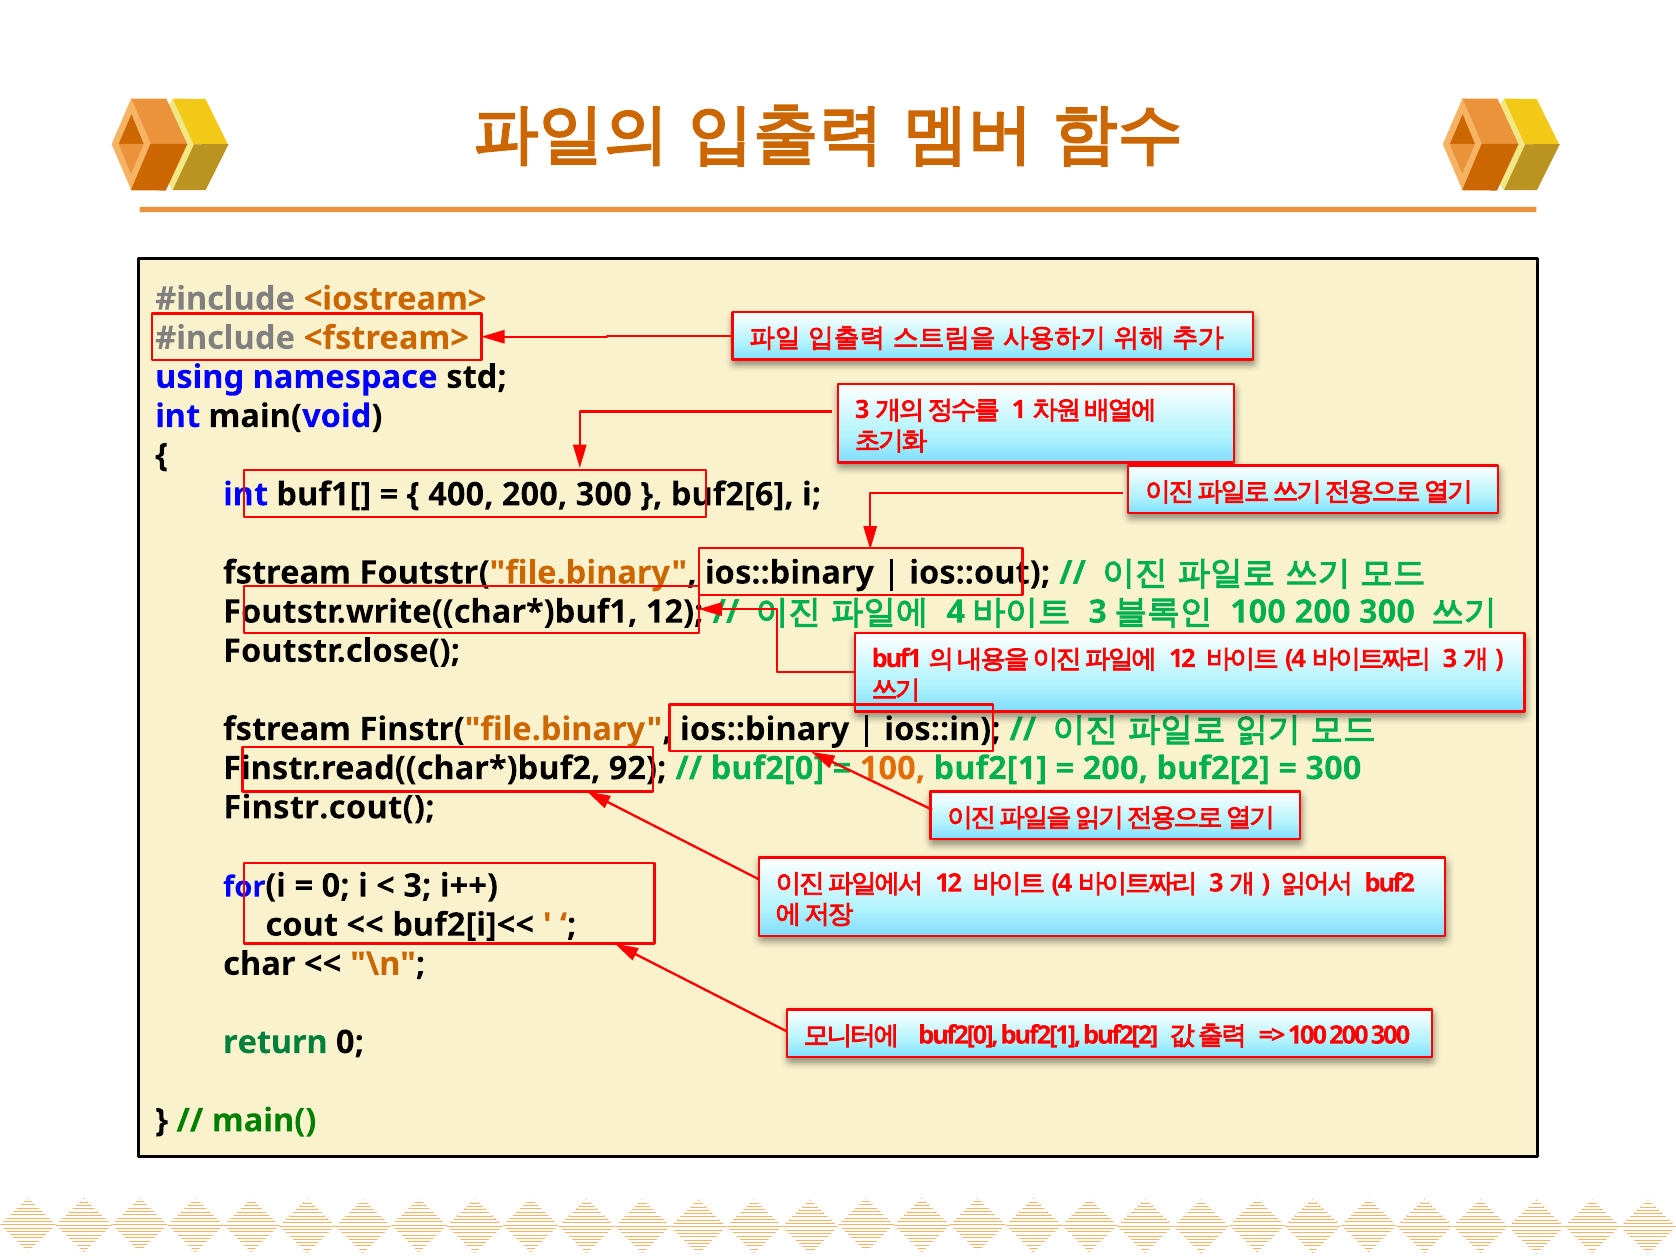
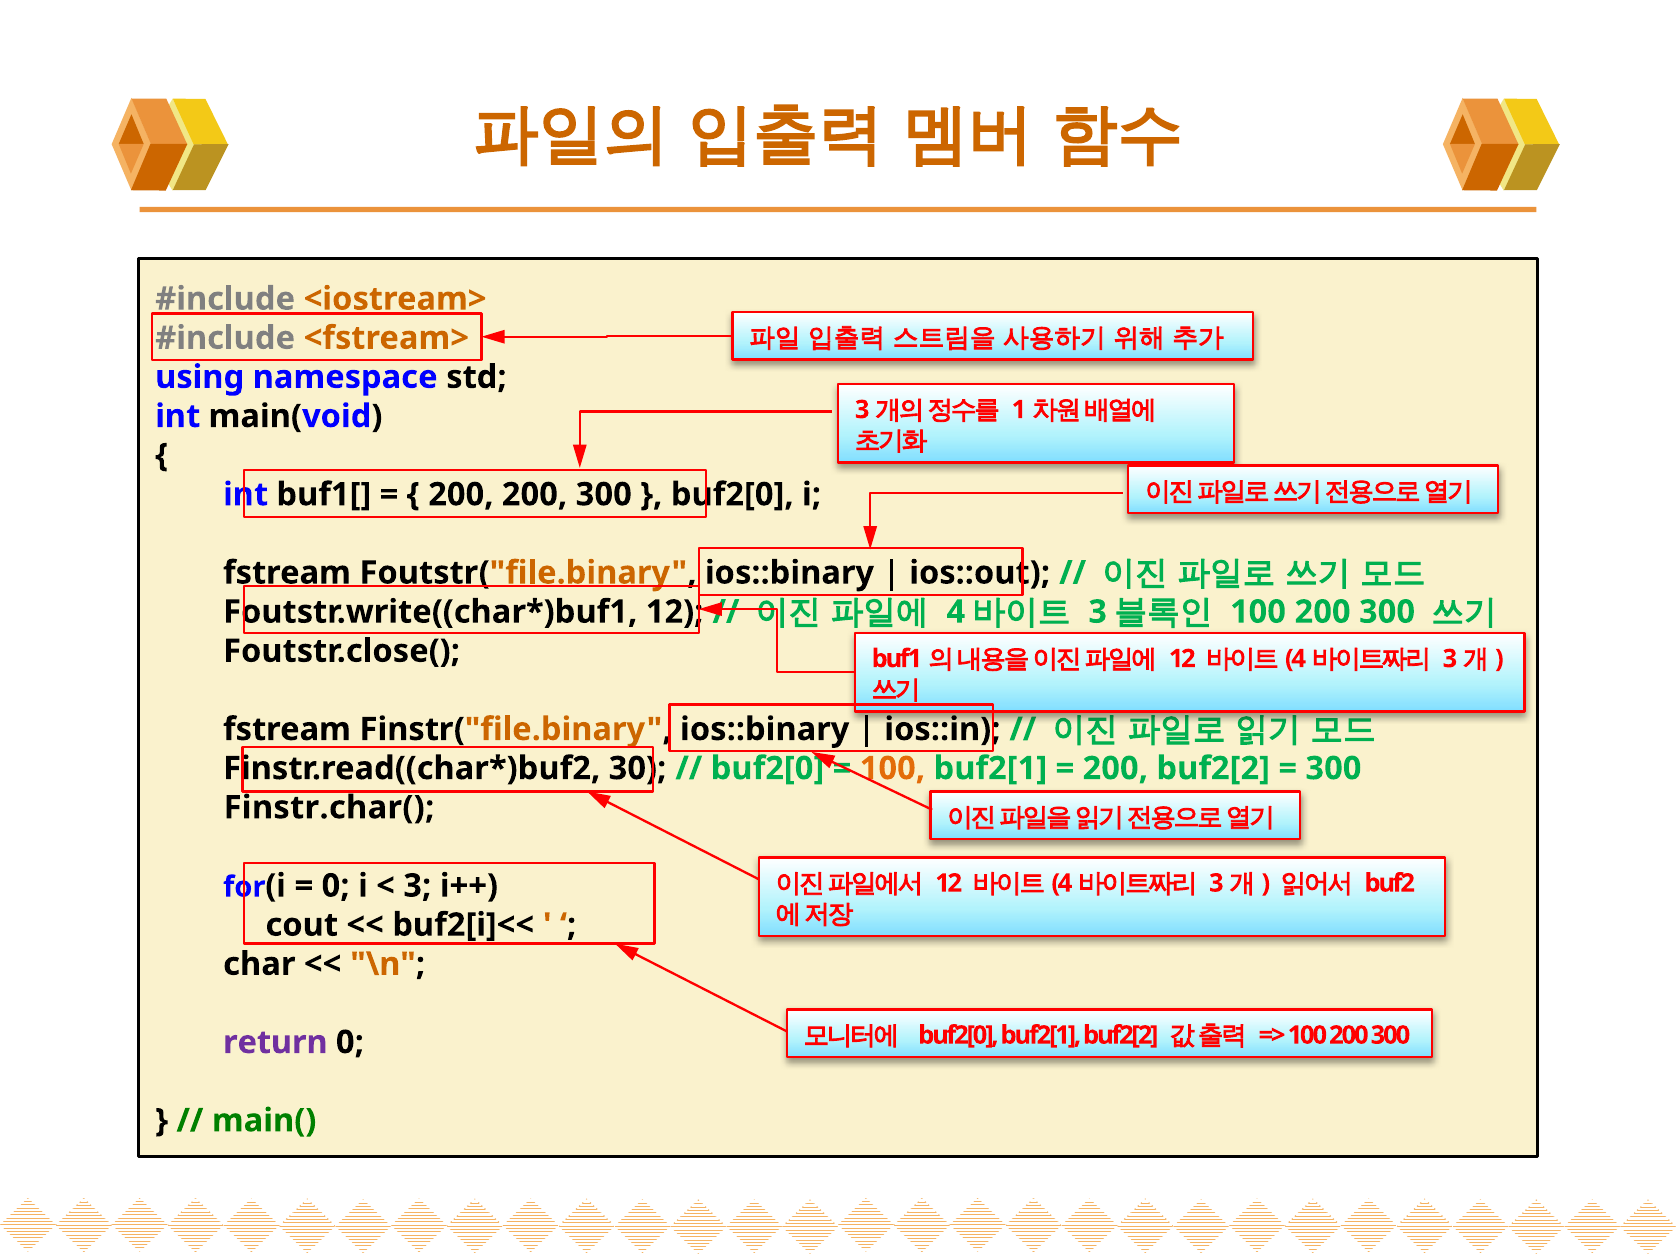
400 at (461, 495): 400 -> 200
buf2[6 at (732, 495): buf2[6 -> buf2[0
92: 92 -> 30
Finstr.cout(: Finstr.cout( -> Finstr.char(
return colour: green -> purple
